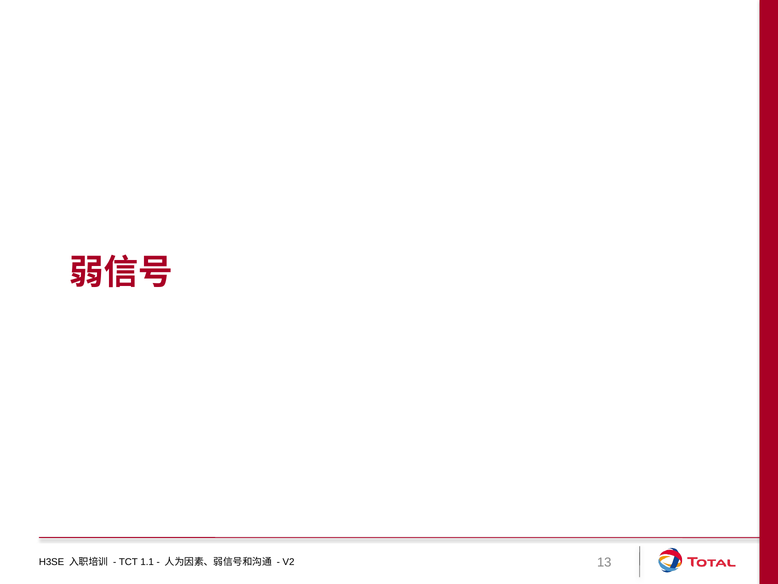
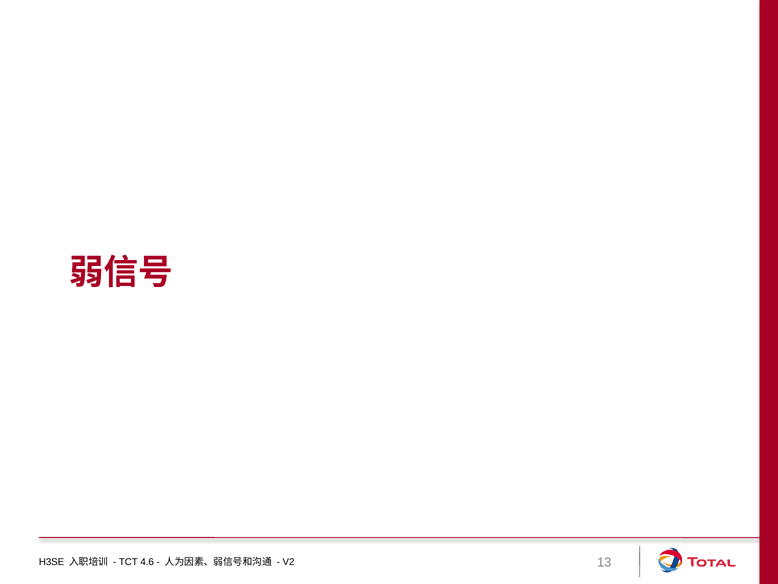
1.1: 1.1 -> 4.6
